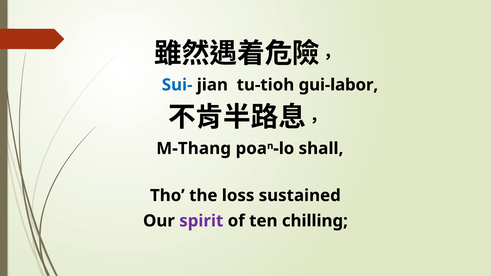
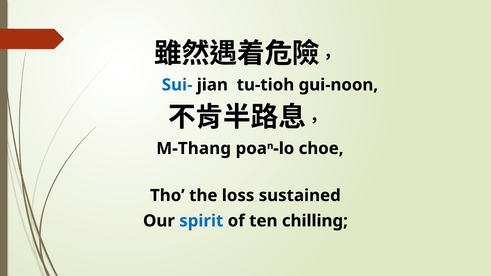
gui-labor: gui-labor -> gui-noon
shall: shall -> choe
spirit colour: purple -> blue
